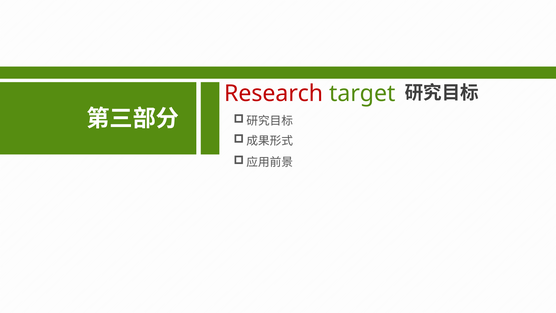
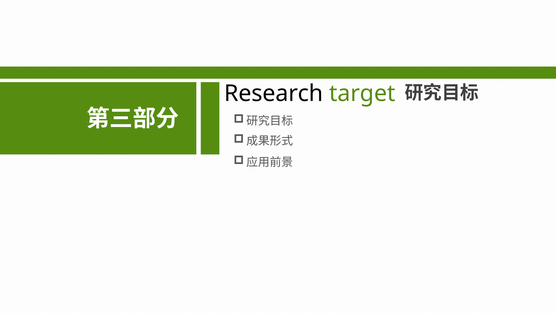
Research colour: red -> black
